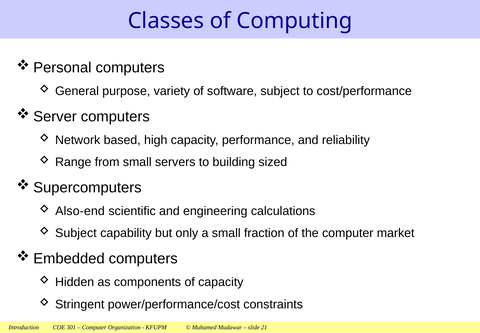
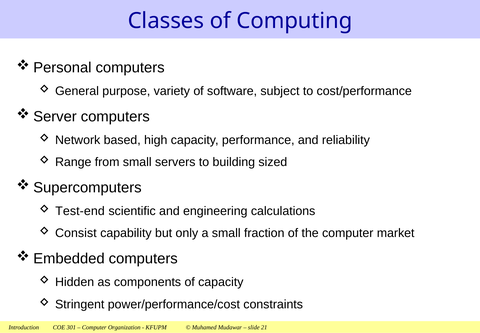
Also-end: Also-end -> Test-end
Subject at (76, 233): Subject -> Consist
